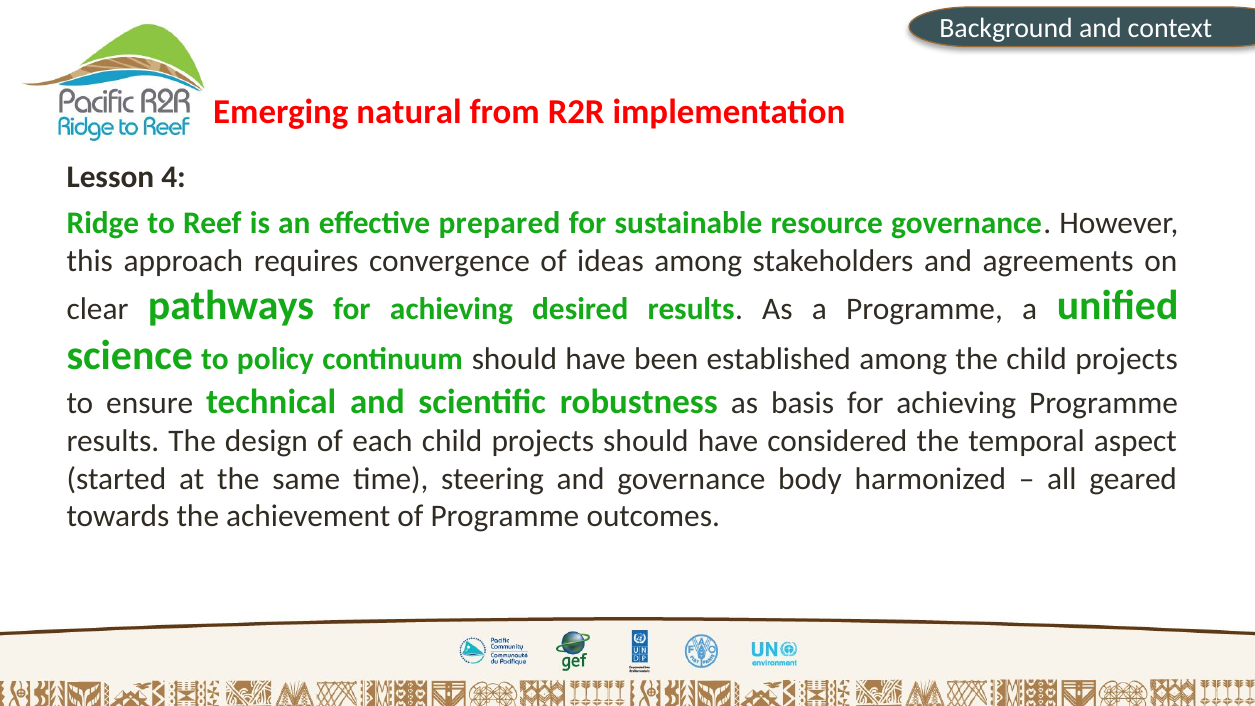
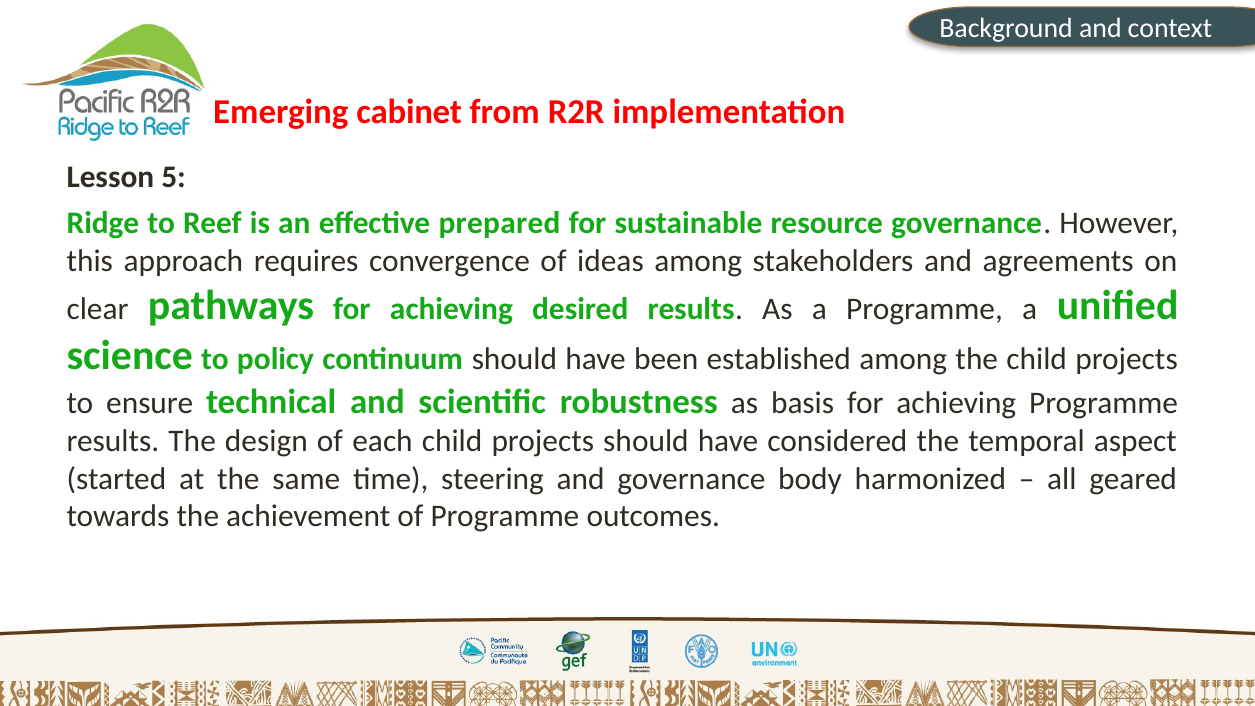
natural: natural -> cabinet
4: 4 -> 5
